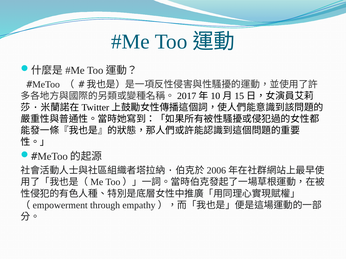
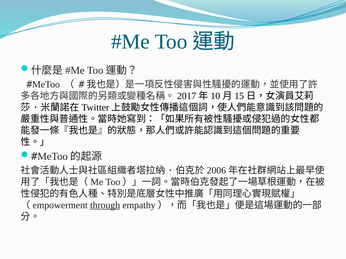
through underline: none -> present
